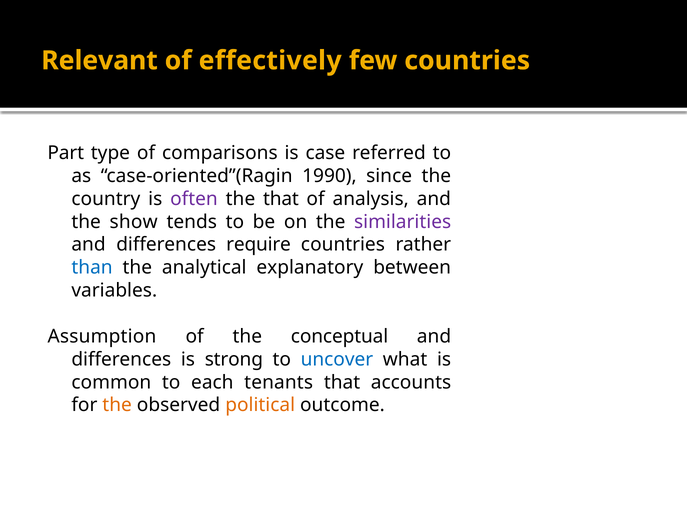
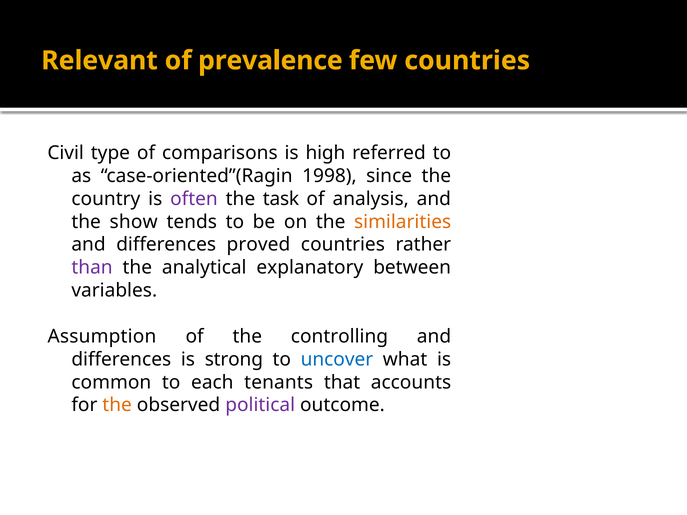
effectively: effectively -> prevalence
Part: Part -> Civil
case: case -> high
1990: 1990 -> 1998
the that: that -> task
similarities colour: purple -> orange
require: require -> proved
than colour: blue -> purple
conceptual: conceptual -> controlling
political colour: orange -> purple
